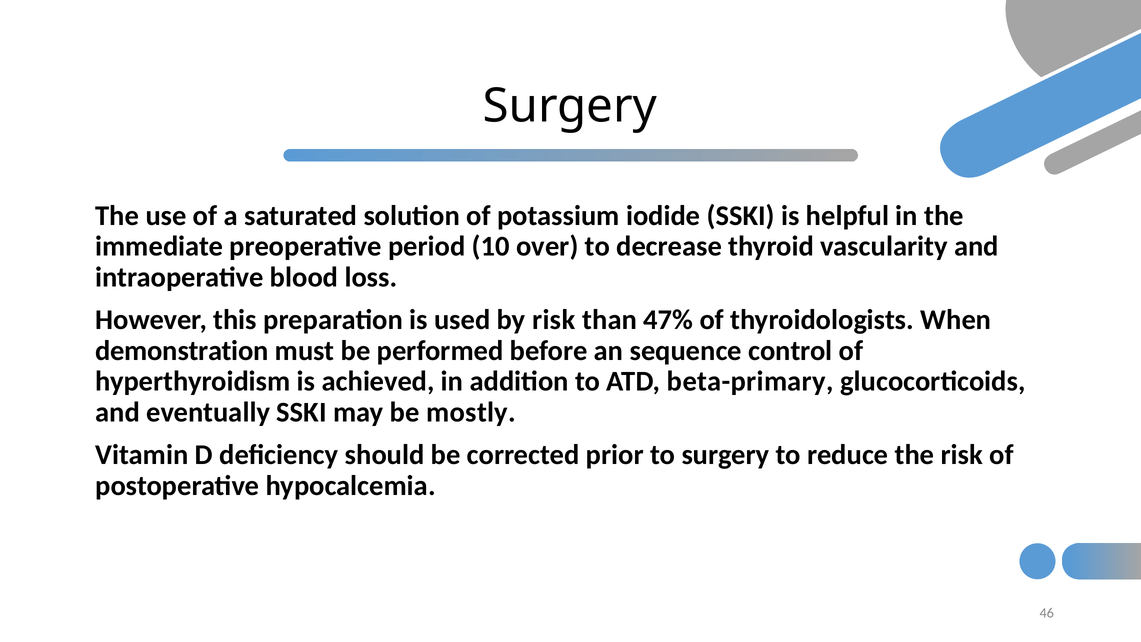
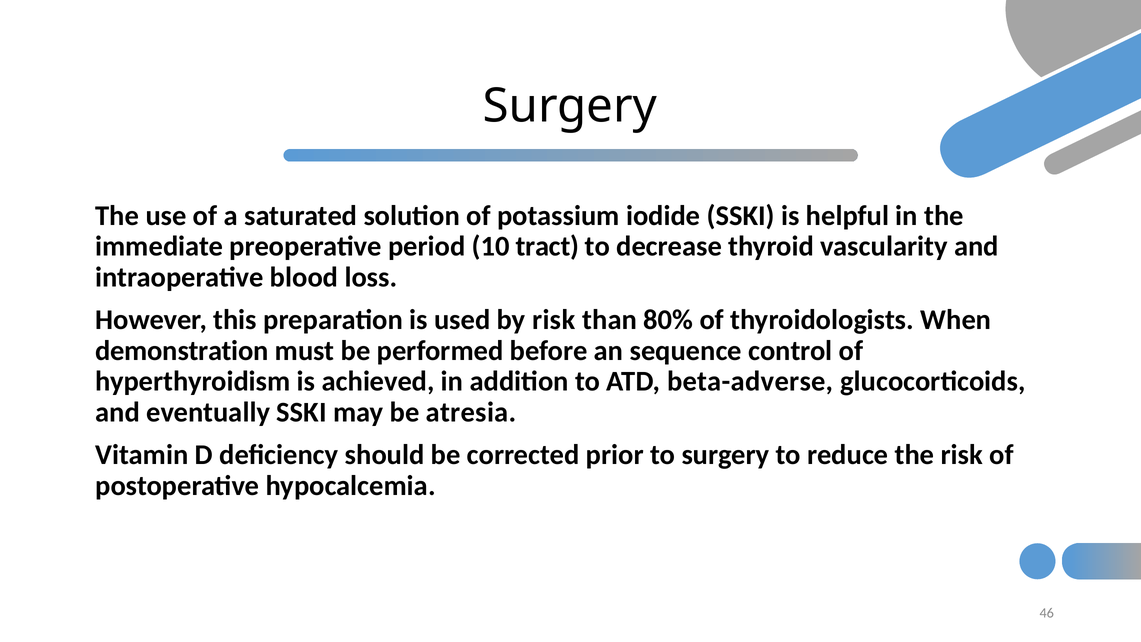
over: over -> tract
47%: 47% -> 80%
beta-primary: beta-primary -> beta-adverse
mostly: mostly -> atresia
